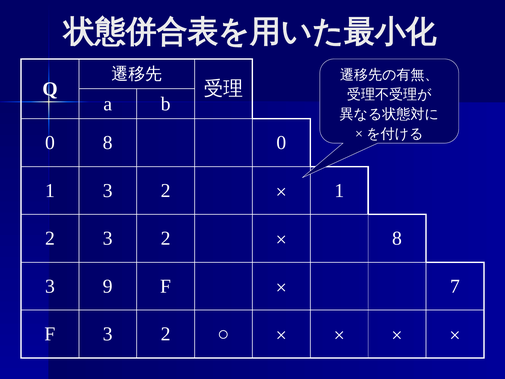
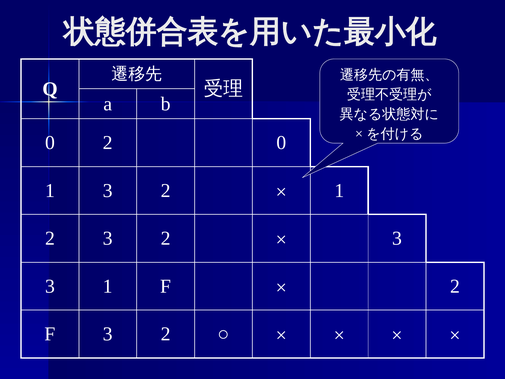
0 8: 8 -> 2
3 2 8: 8 -> 3
3 9: 9 -> 1
F 7: 7 -> 2
